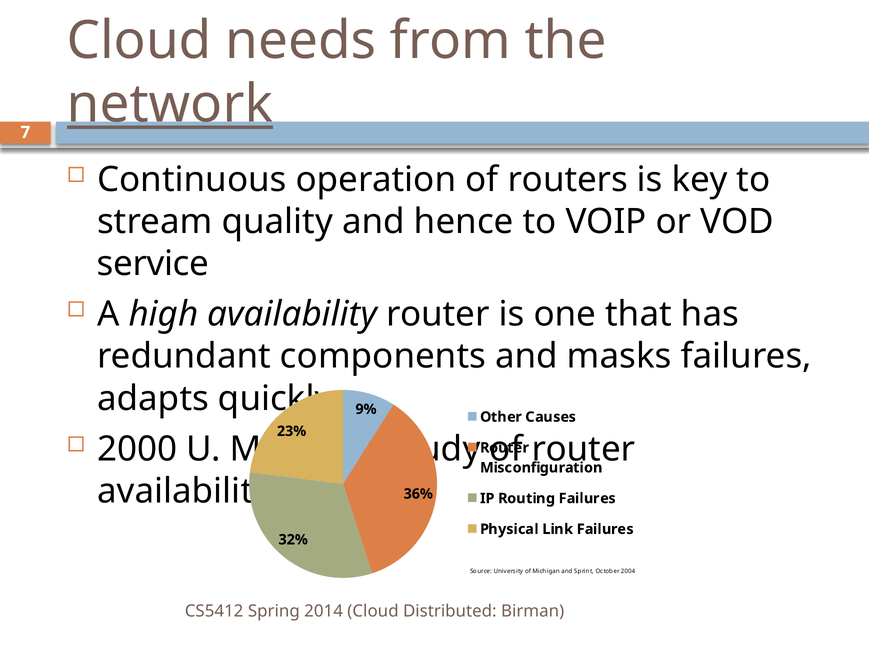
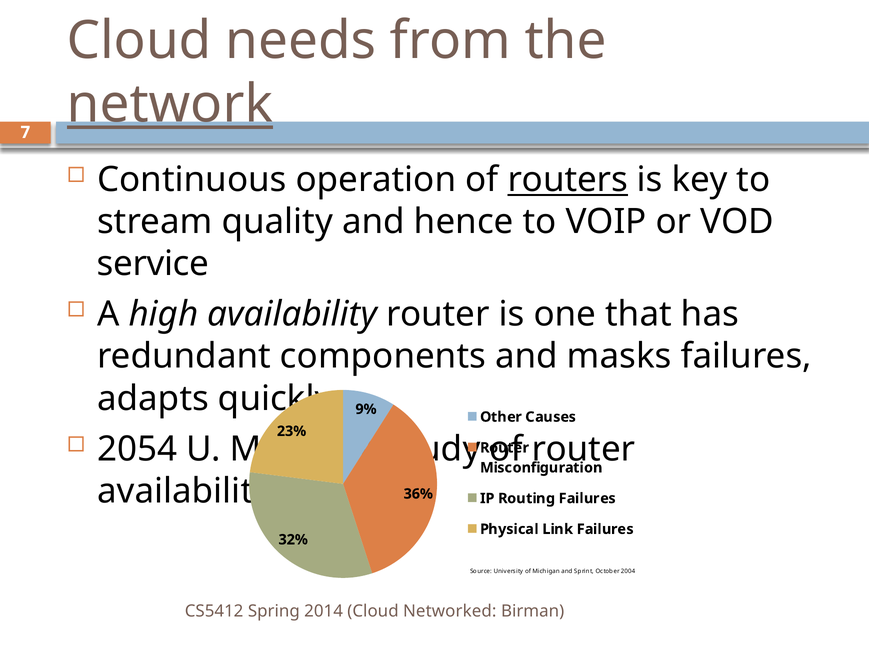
routers underline: none -> present
2000: 2000 -> 2054
Distributed: Distributed -> Networked
